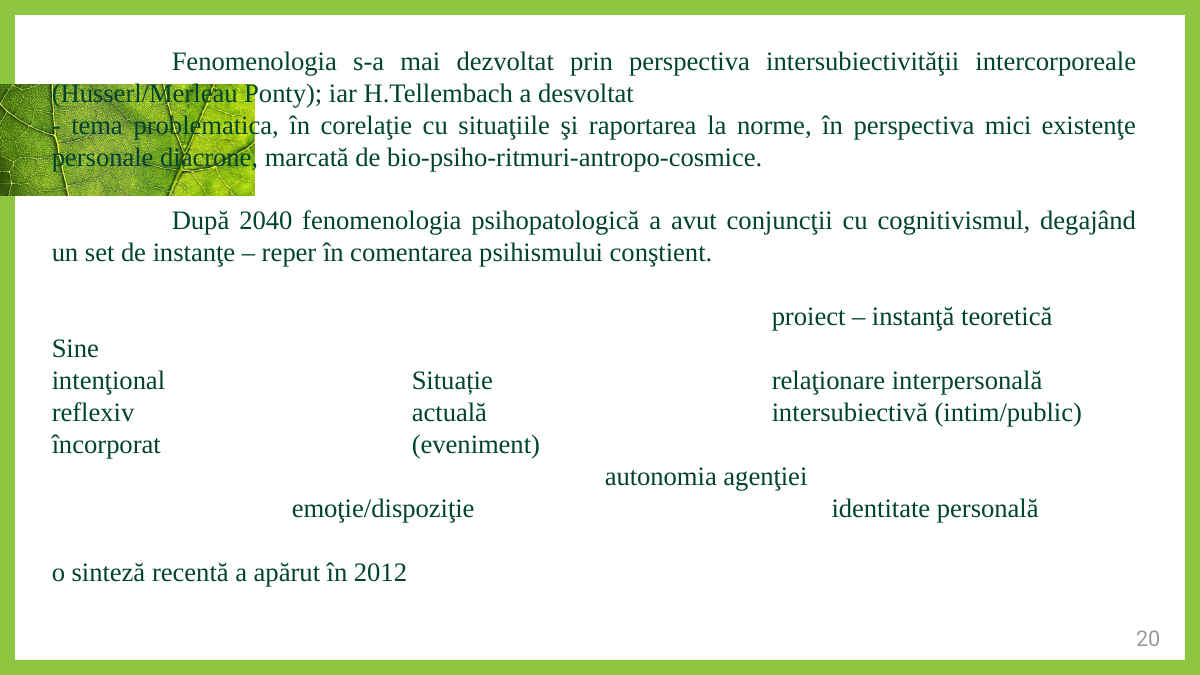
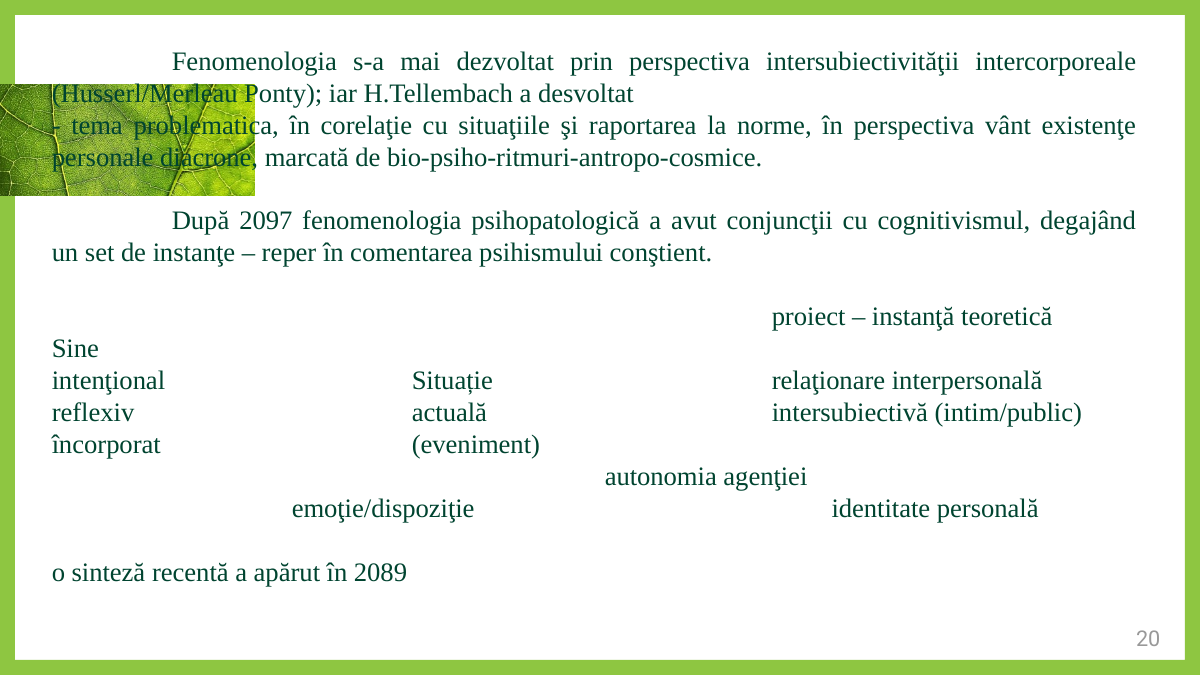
mici: mici -> vânt
2040: 2040 -> 2097
2012: 2012 -> 2089
